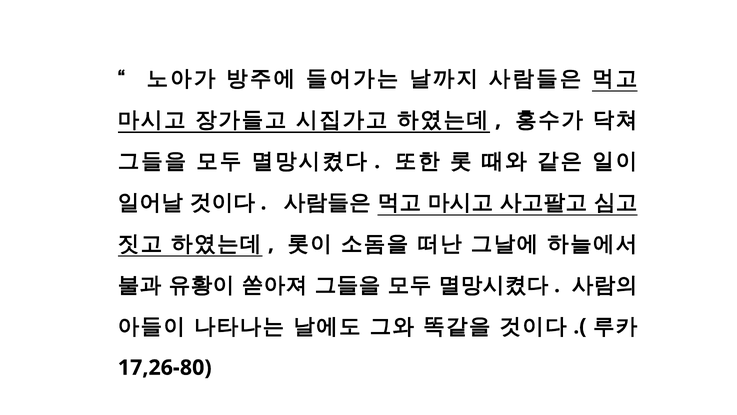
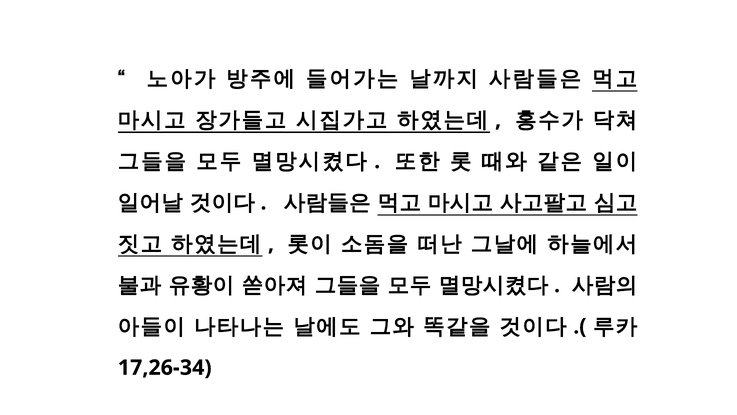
17,26-80: 17,26-80 -> 17,26-34
